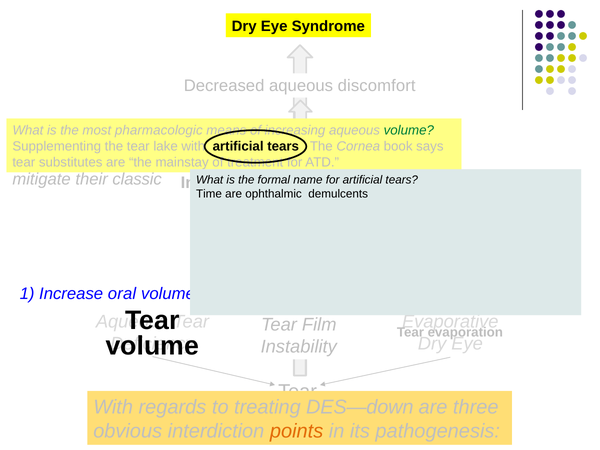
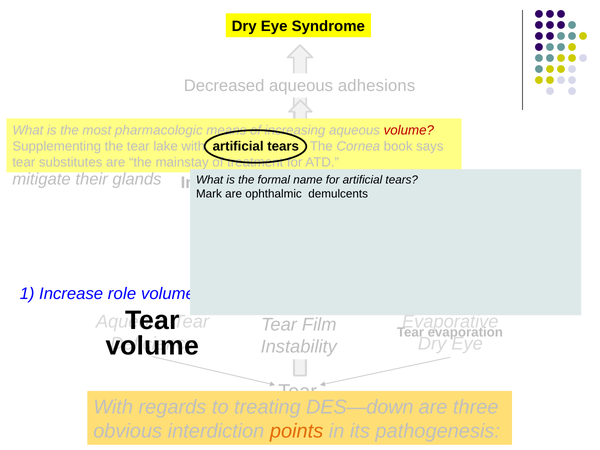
discomfort: discomfort -> adhesions
volume at (409, 130) colour: green -> red
classic: classic -> glands
Time: Time -> Mark
oral: oral -> role
